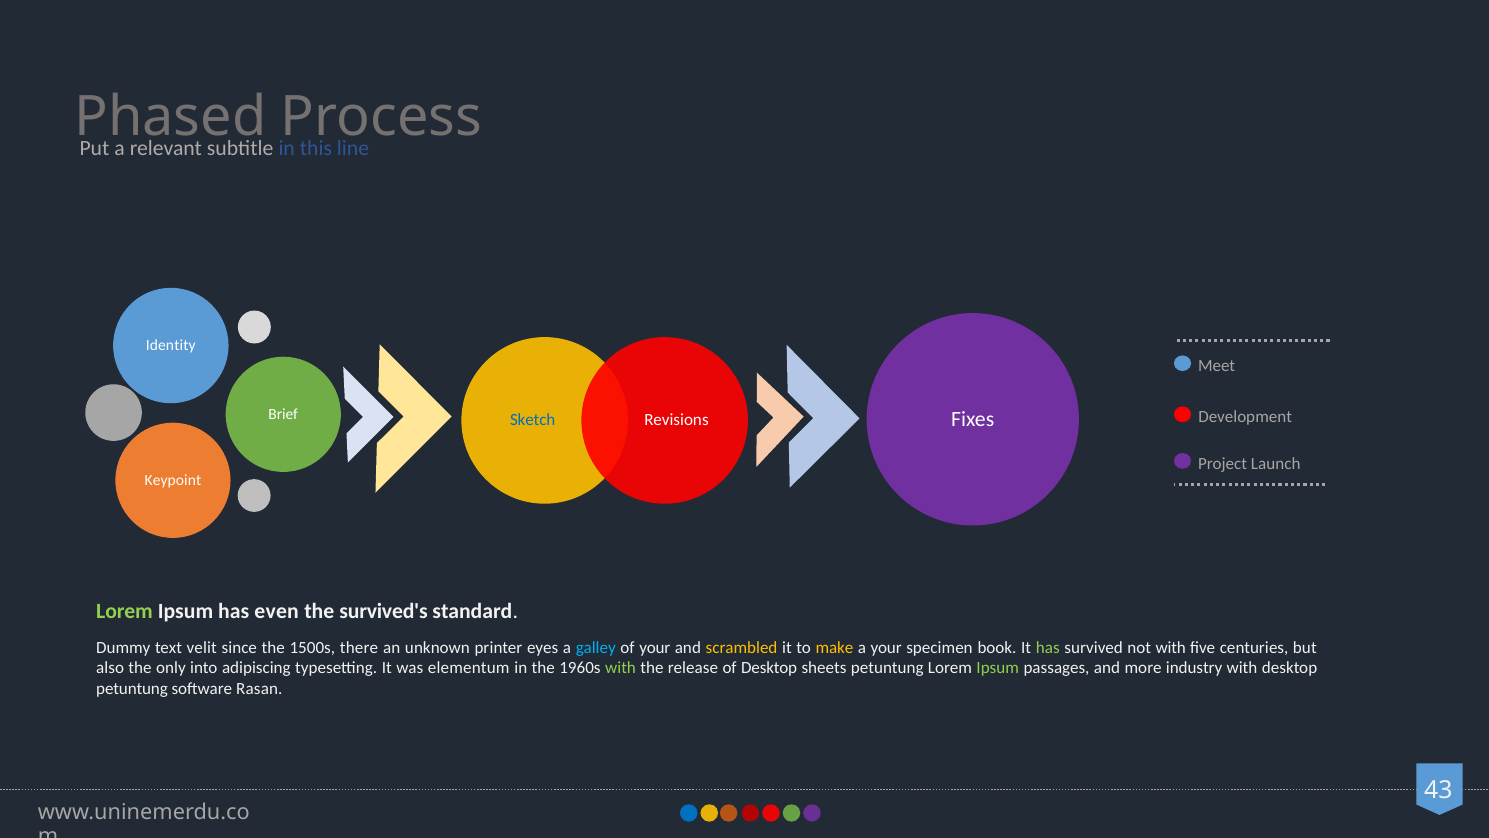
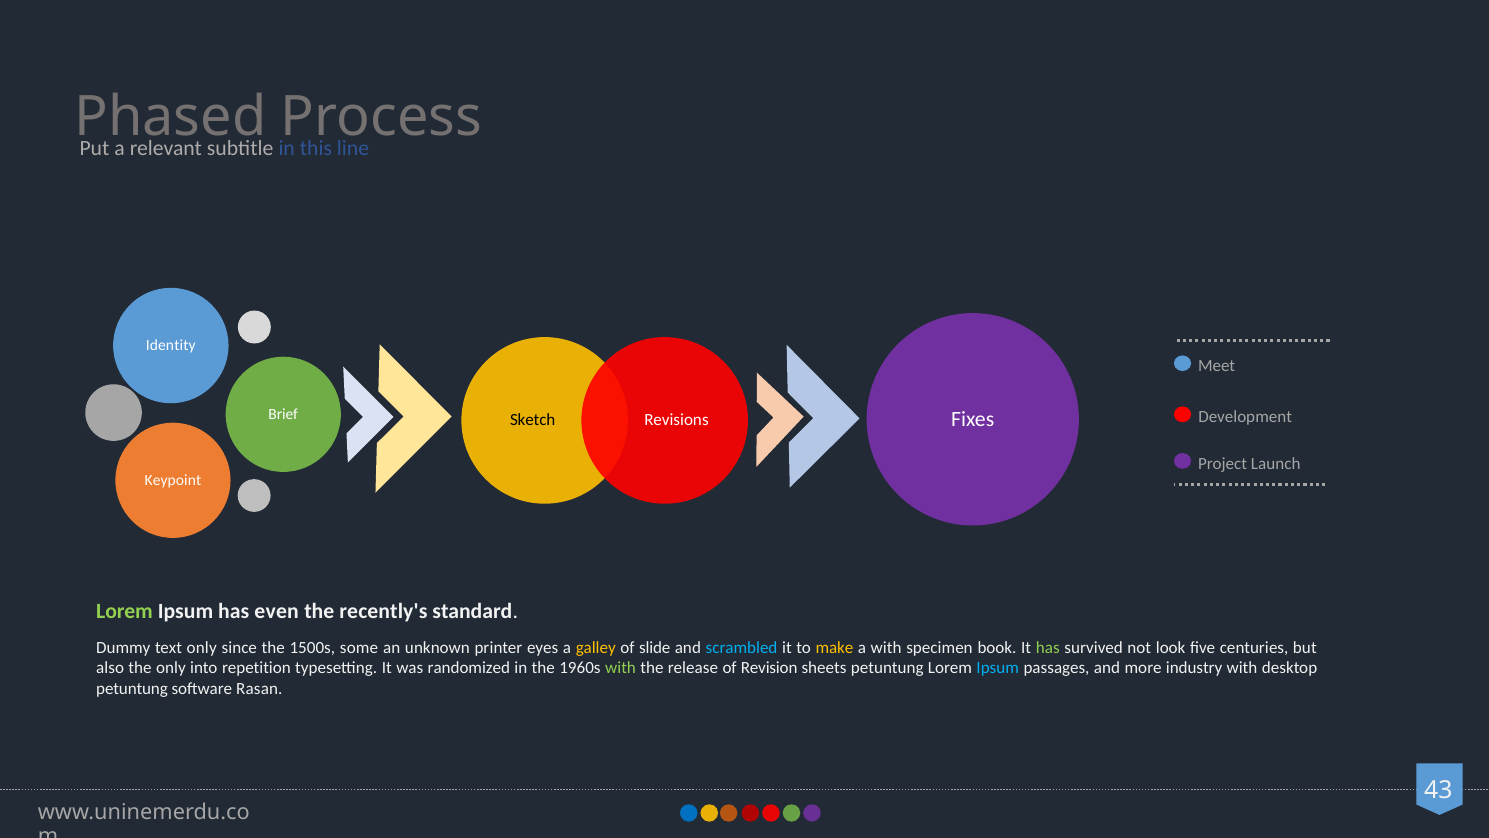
Sketch colour: blue -> black
survived's: survived's -> recently's
text velit: velit -> only
there: there -> some
galley colour: light blue -> yellow
of your: your -> slide
scrambled colour: yellow -> light blue
a your: your -> with
not with: with -> look
adipiscing: adipiscing -> repetition
elementum: elementum -> randomized
of Desktop: Desktop -> Revision
Ipsum at (998, 668) colour: light green -> light blue
